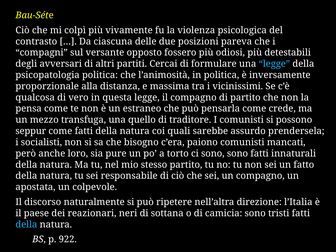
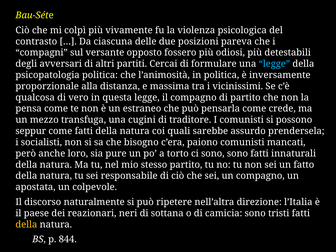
quello: quello -> cugini
della at (26, 224) colour: light blue -> yellow
922: 922 -> 844
